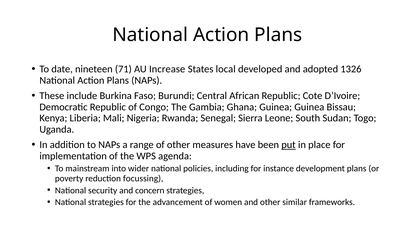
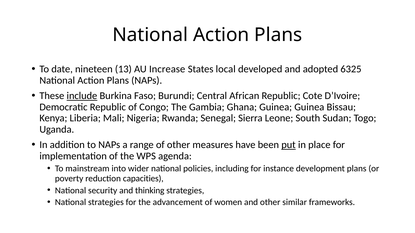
71: 71 -> 13
1326: 1326 -> 6325
include underline: none -> present
focussing: focussing -> capacities
concern: concern -> thinking
